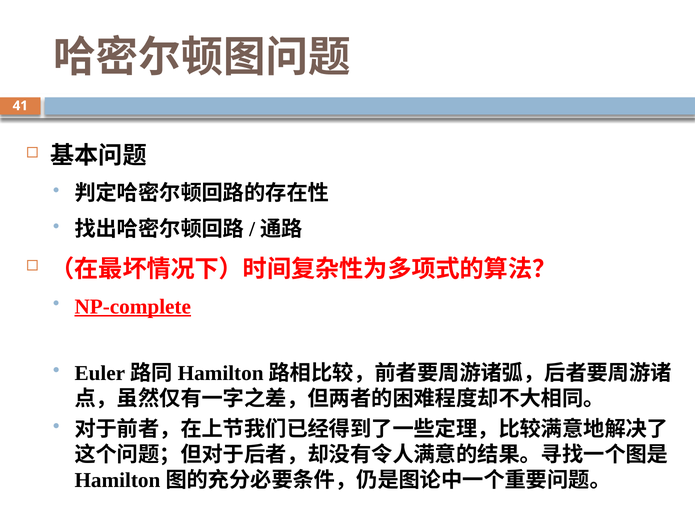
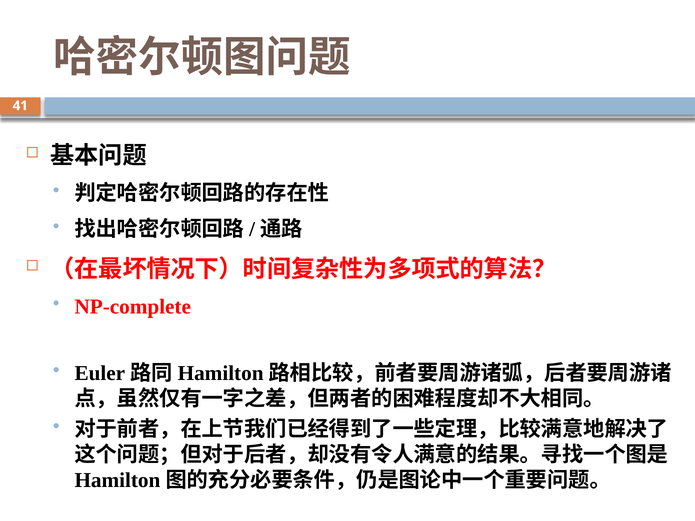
NP-complete underline: present -> none
